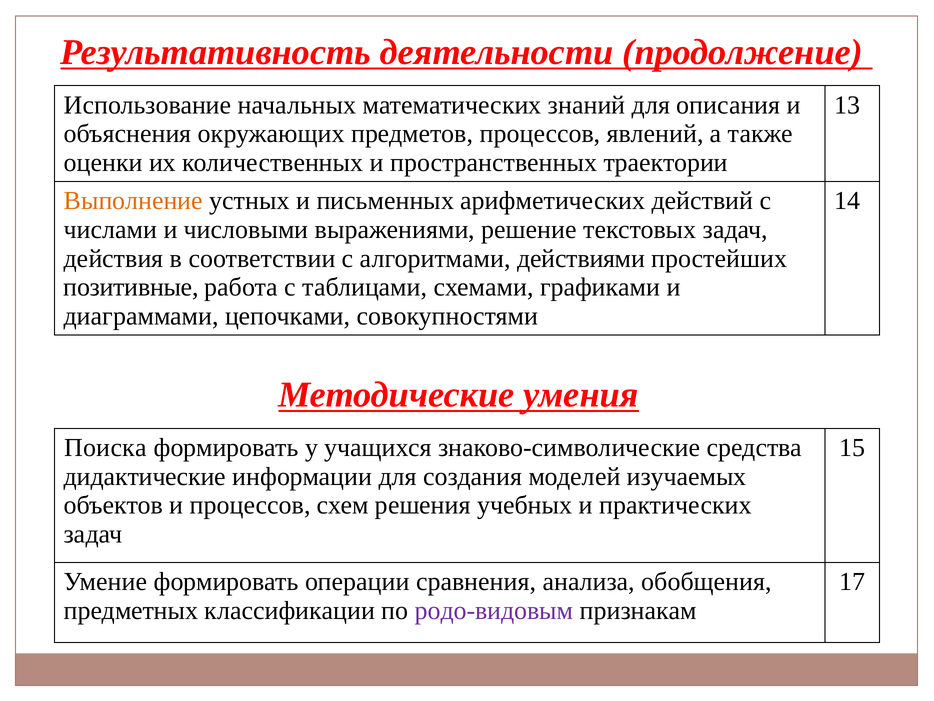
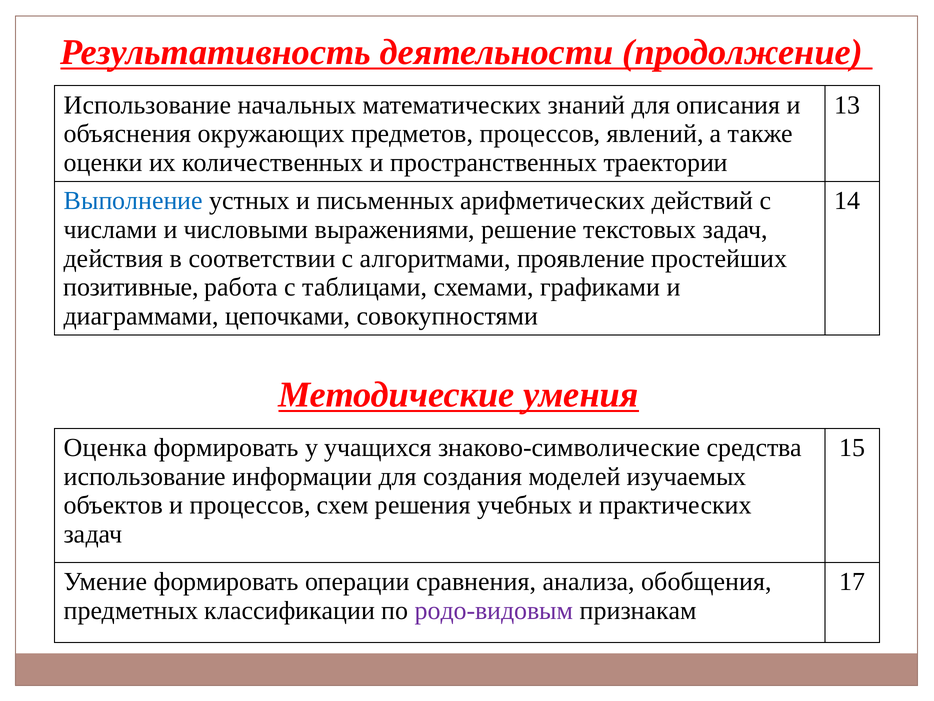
Выполнение colour: orange -> blue
действиями: действиями -> проявление
Поиска: Поиска -> Оценка
дидактические at (145, 476): дидактические -> использование
